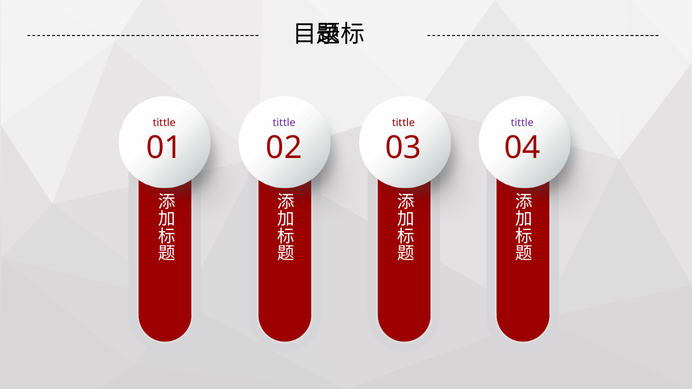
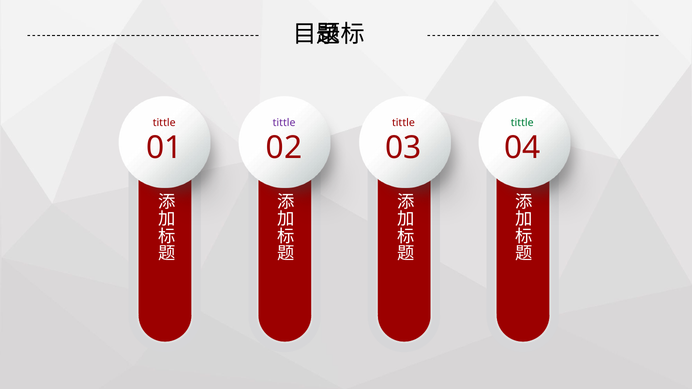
tittle at (522, 123) colour: purple -> green
